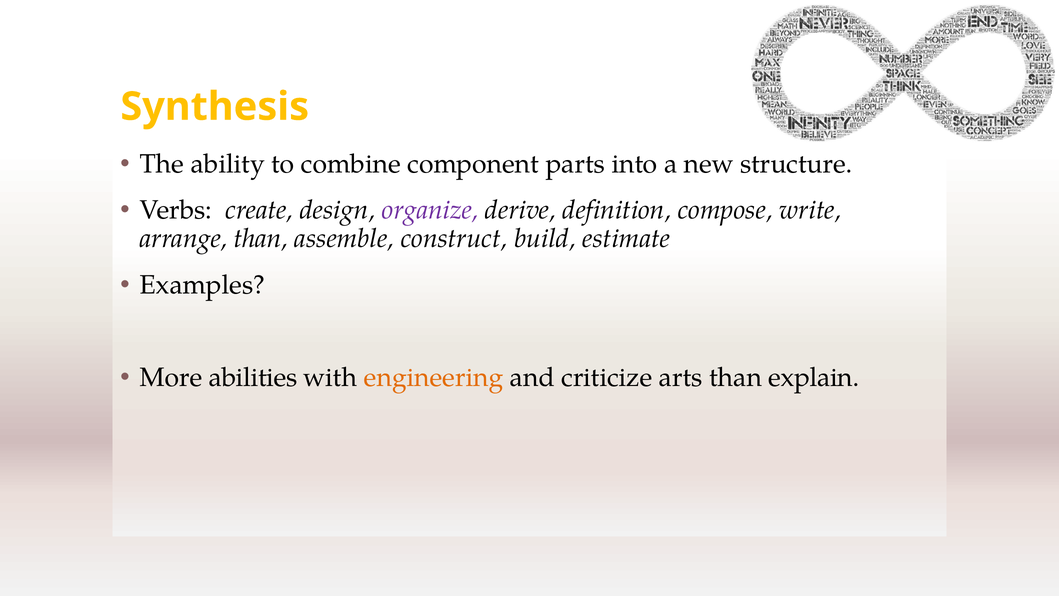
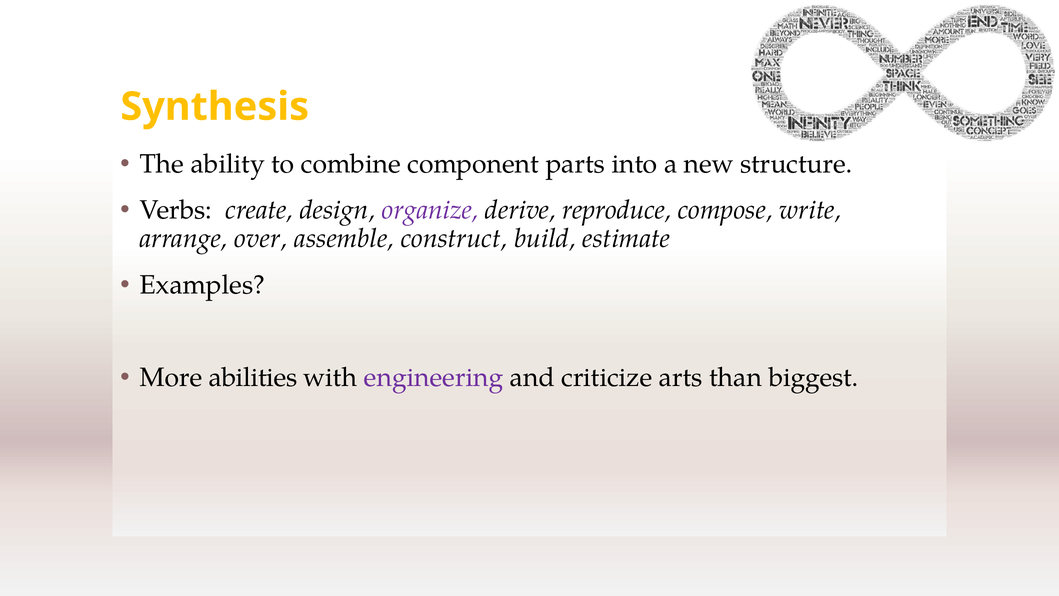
definition: definition -> reproduce
arrange than: than -> over
engineering colour: orange -> purple
explain: explain -> biggest
